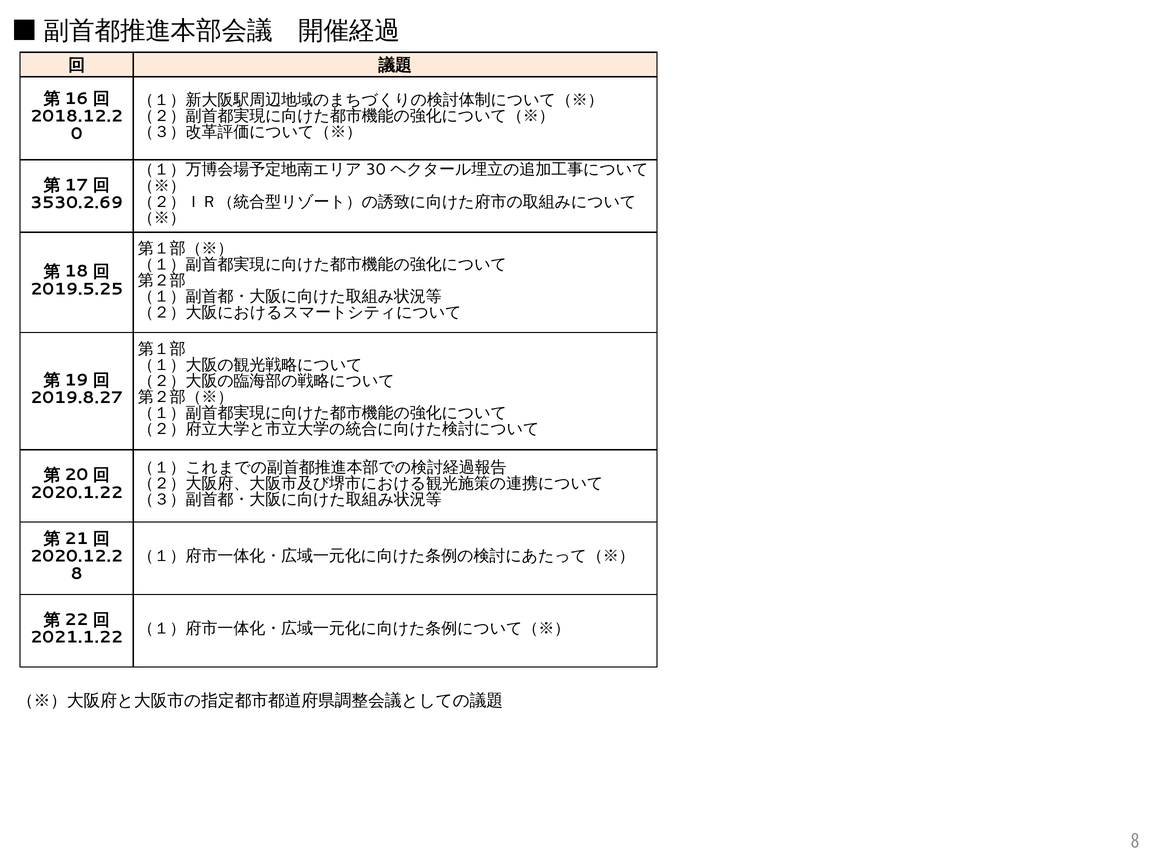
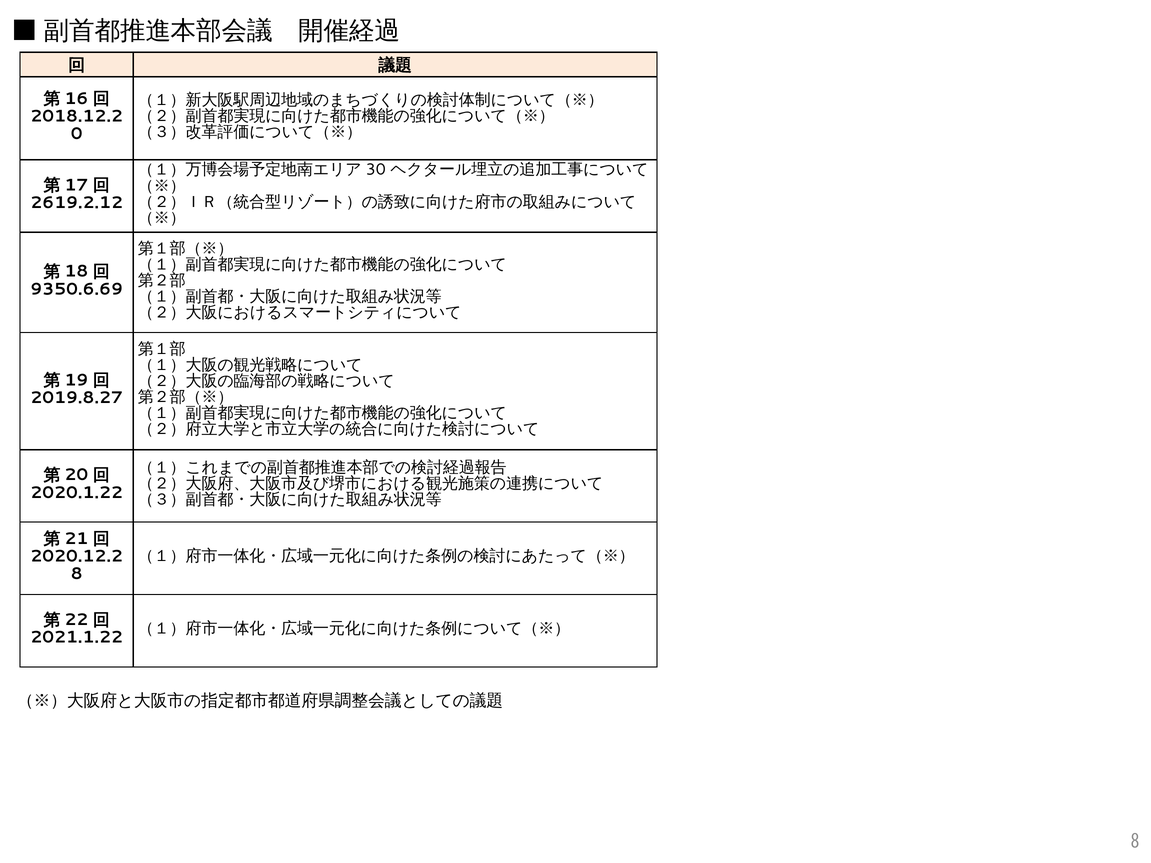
3530.2.69: 3530.2.69 -> 2619.2.12
2019.5.25: 2019.5.25 -> 9350.6.69
